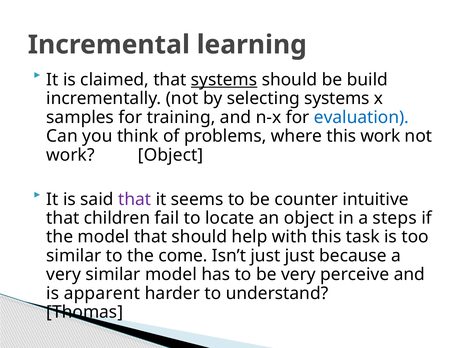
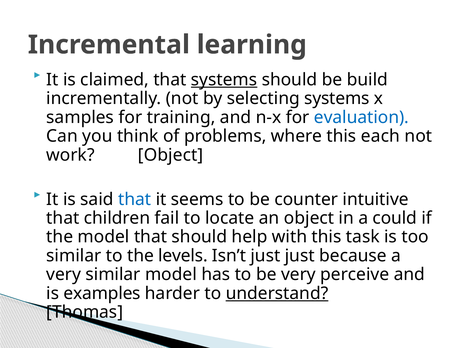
this work: work -> each
that at (135, 199) colour: purple -> blue
steps: steps -> could
come: come -> levels
apparent: apparent -> examples
understand underline: none -> present
